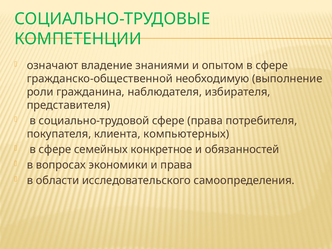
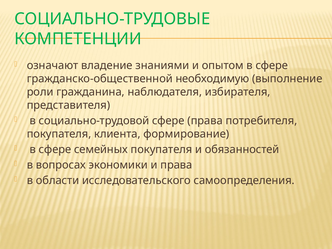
компьютерных: компьютерных -> формирование
семейных конкретное: конкретное -> покупателя
